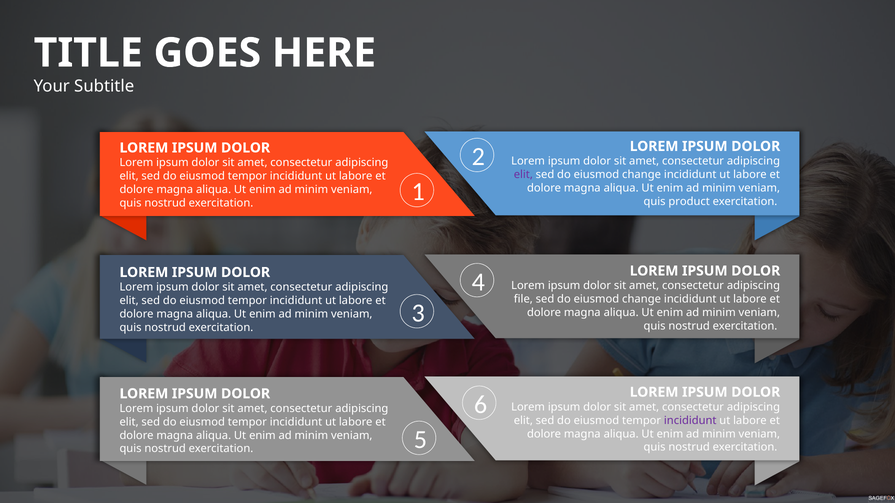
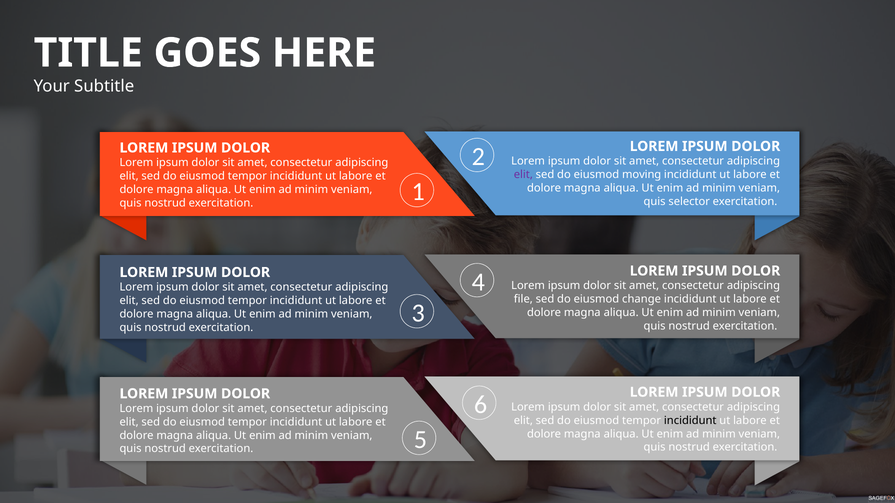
change at (642, 175): change -> moving
product: product -> selector
incididunt at (690, 421) colour: purple -> black
